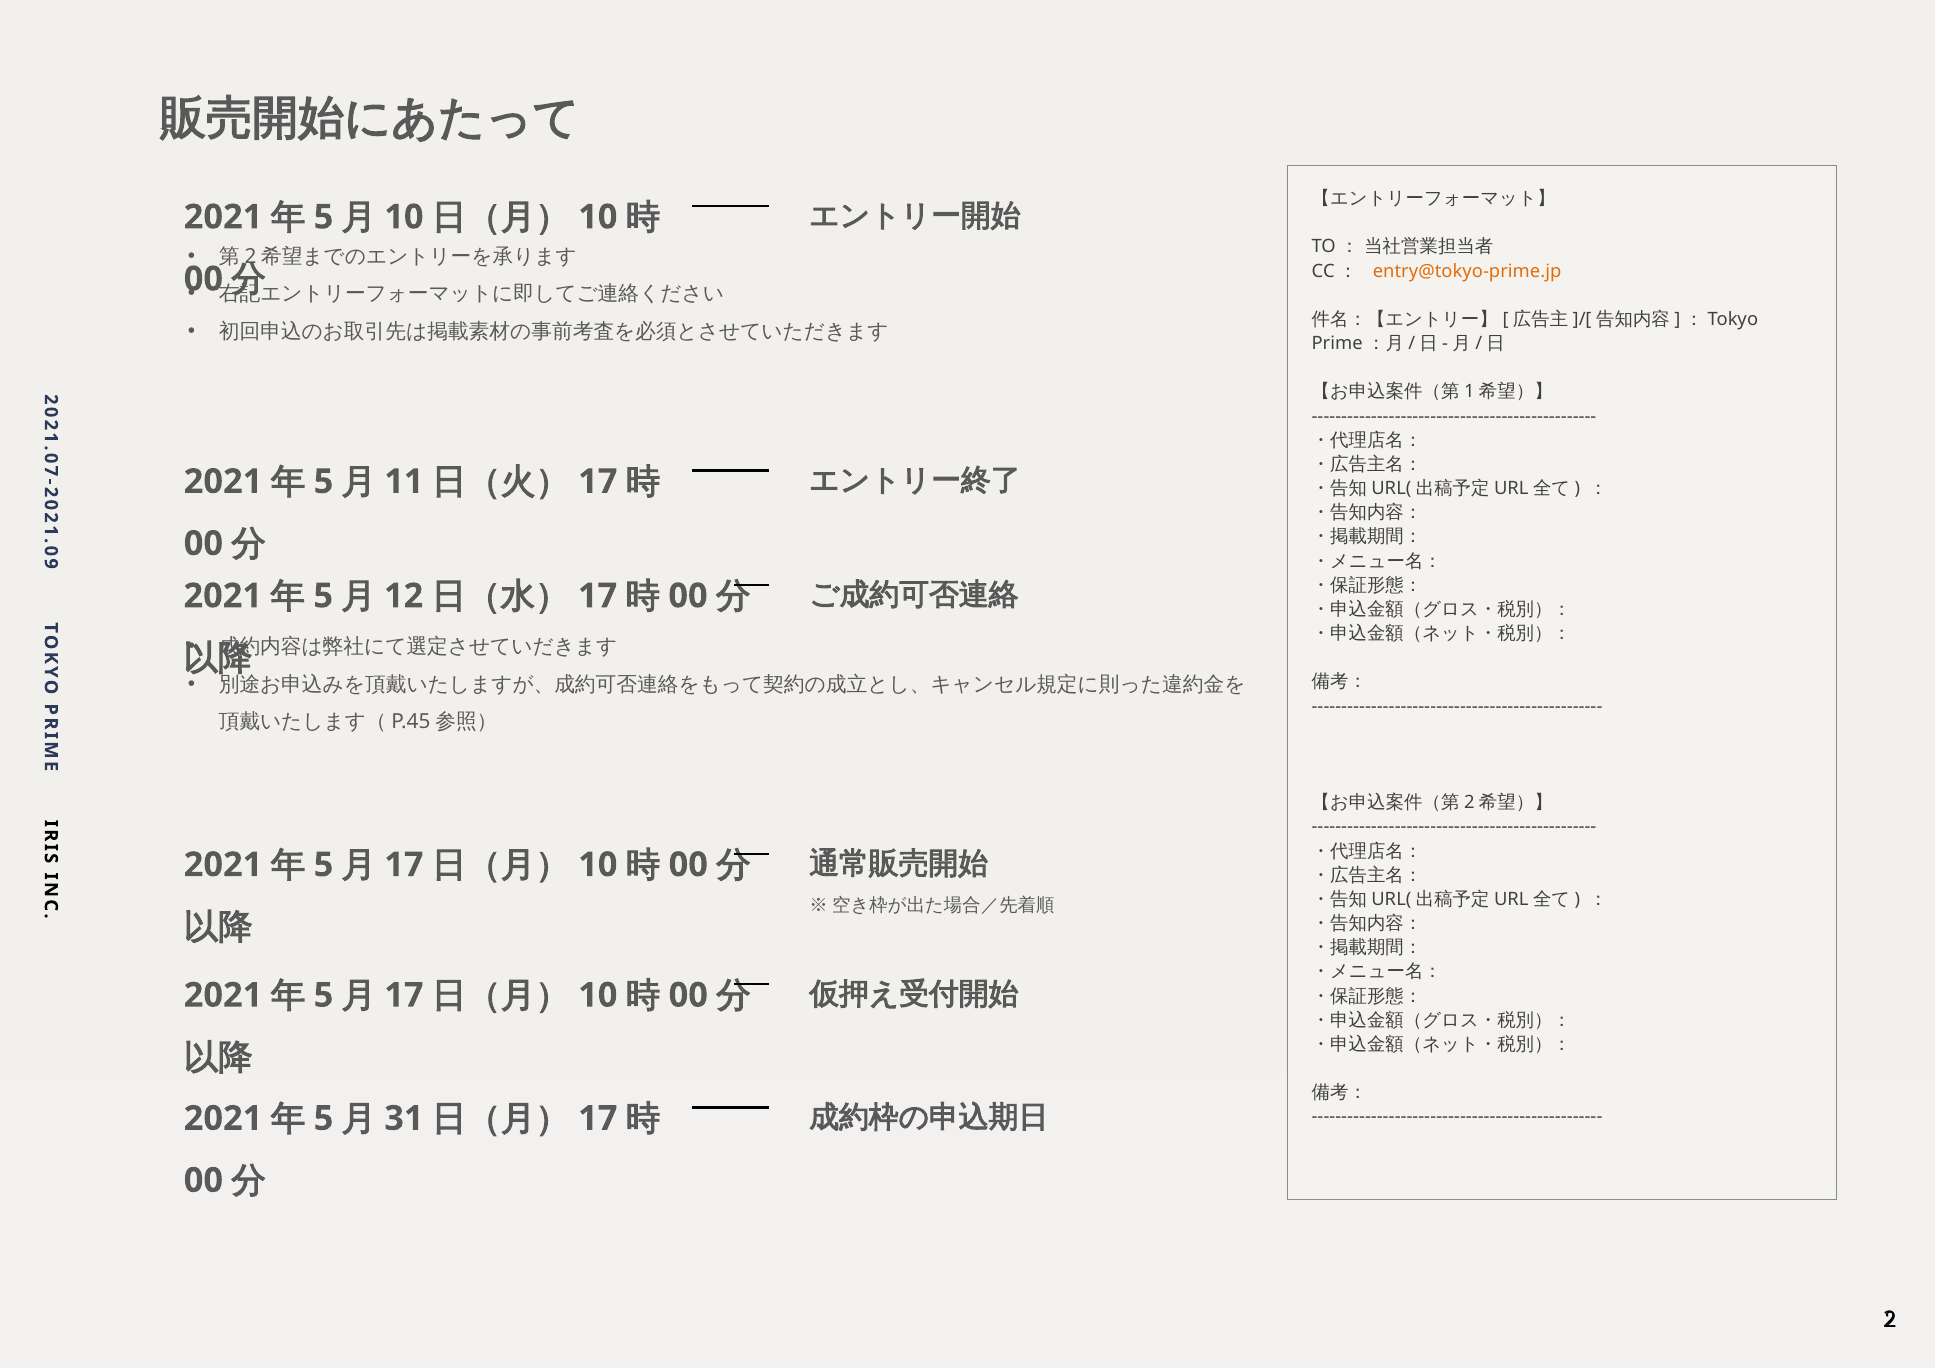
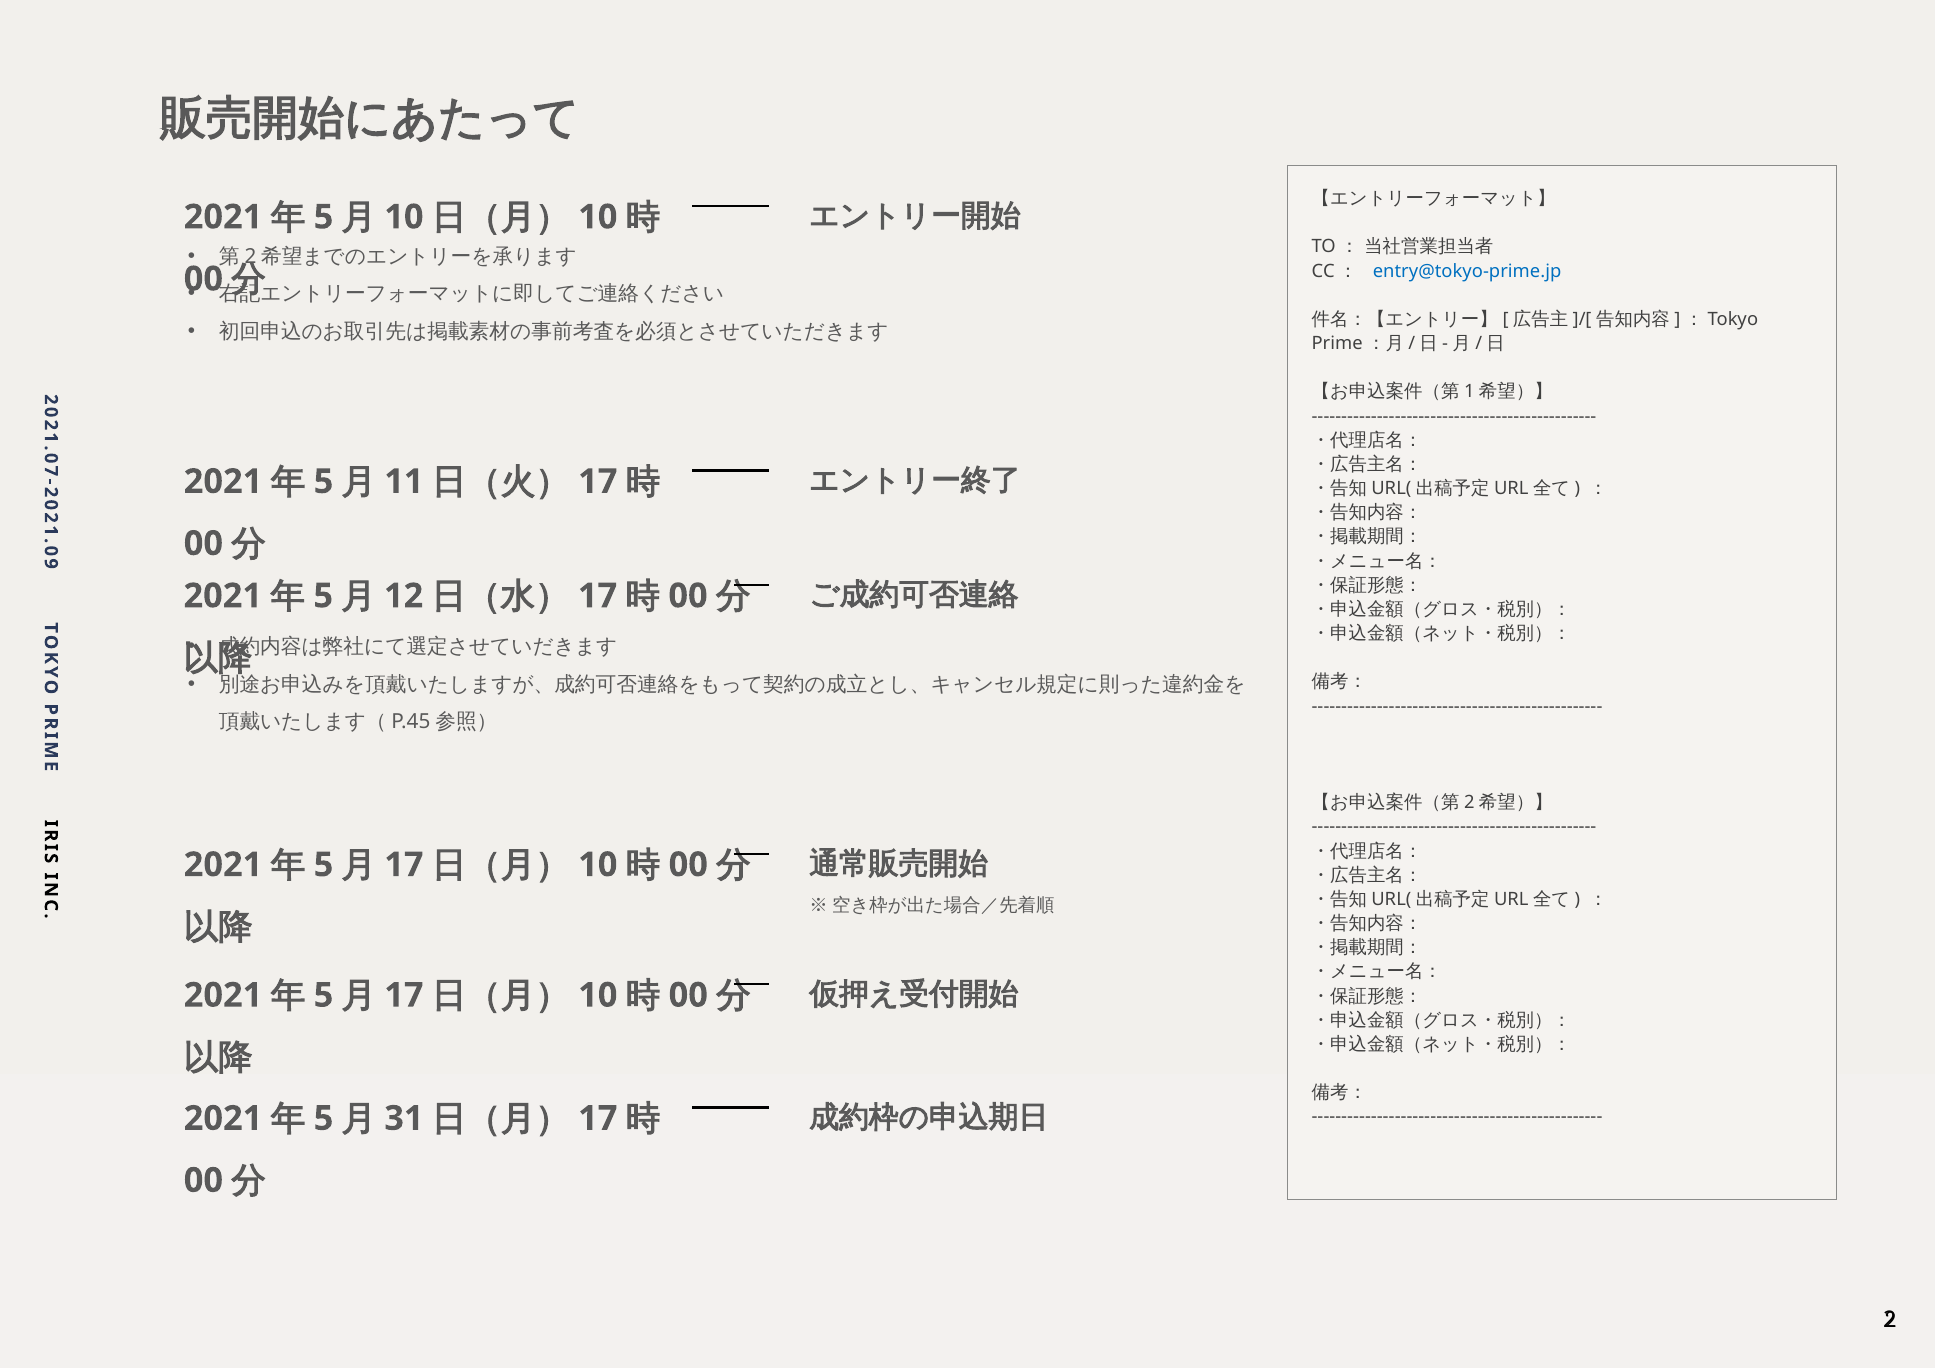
entry@tokyo-prime.jp colour: orange -> blue
